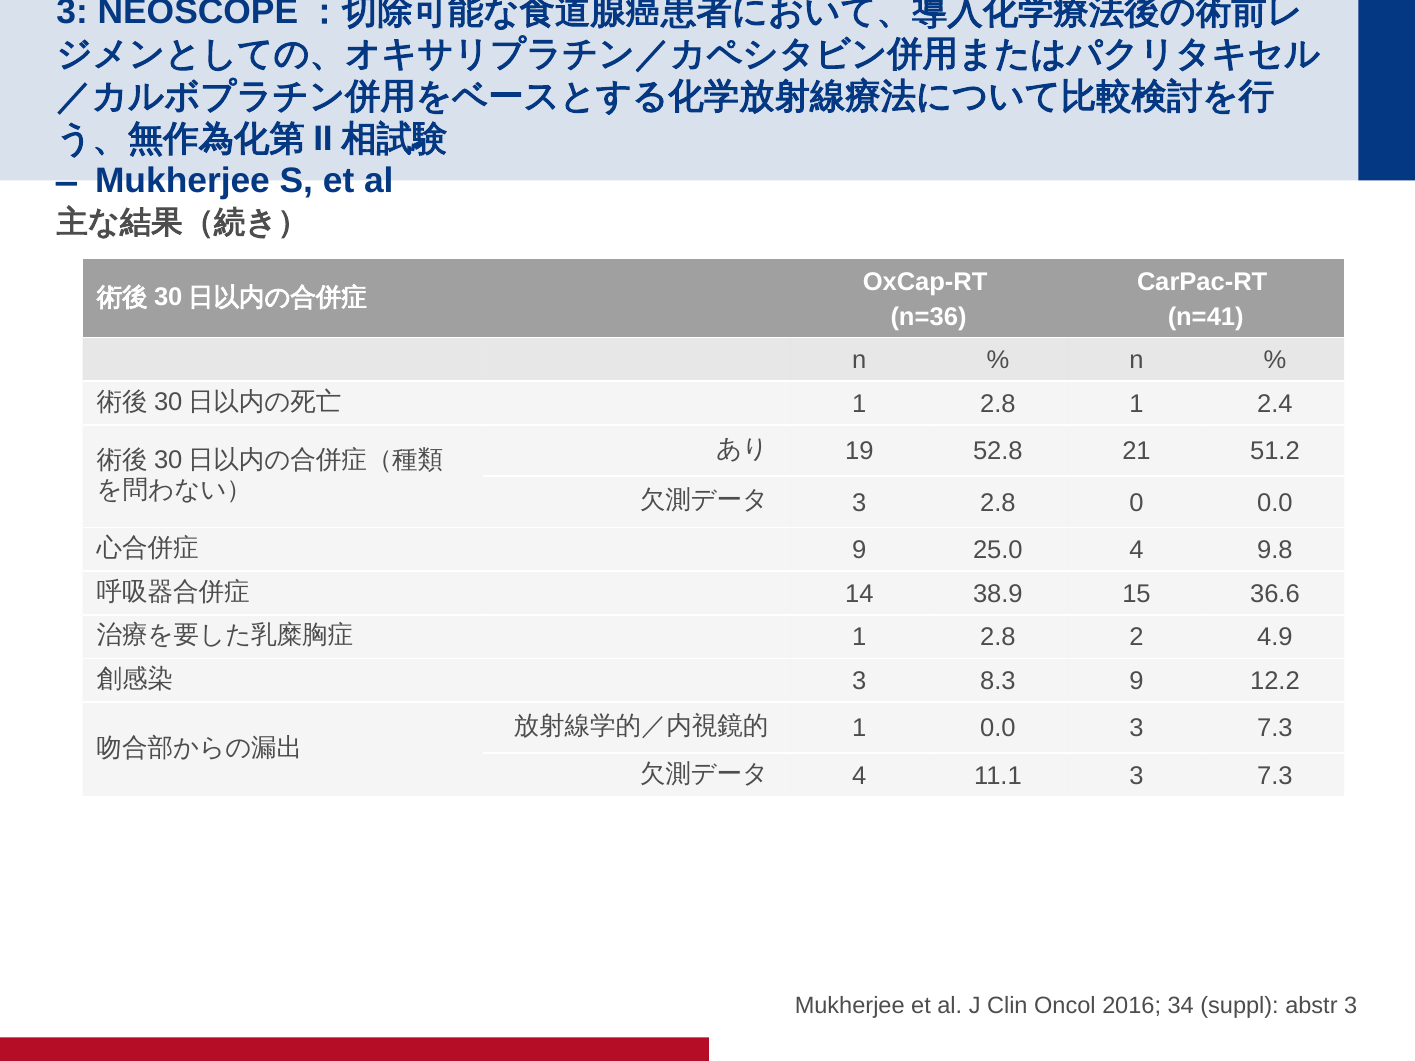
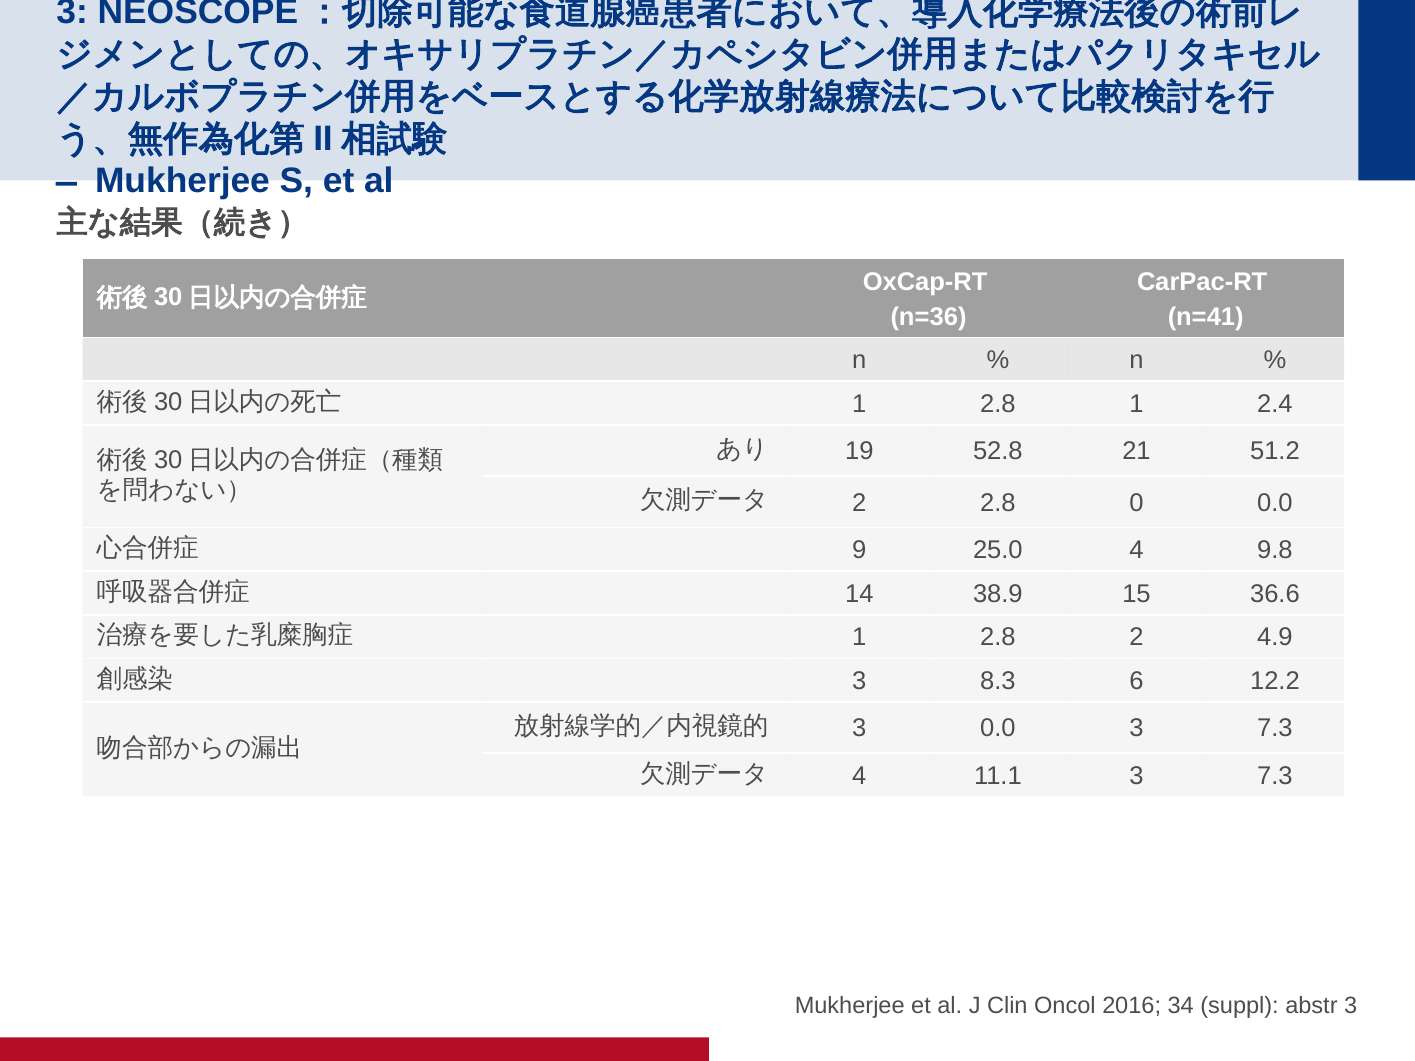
3 at (859, 503): 3 -> 2
8.3 9: 9 -> 6
1 at (859, 729): 1 -> 3
